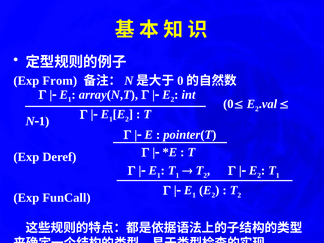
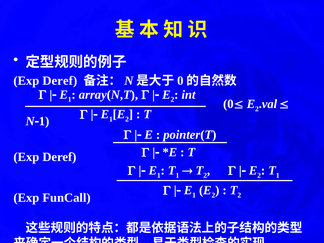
From at (60, 81): From -> Deref
